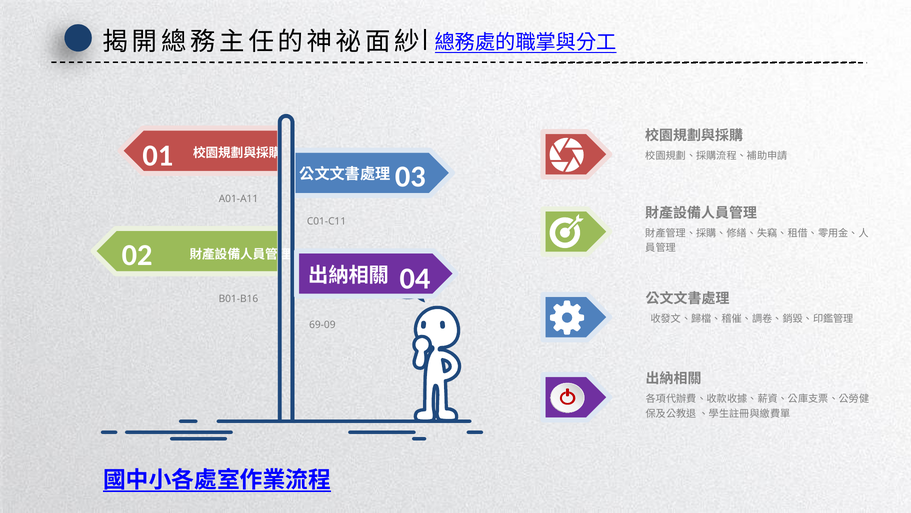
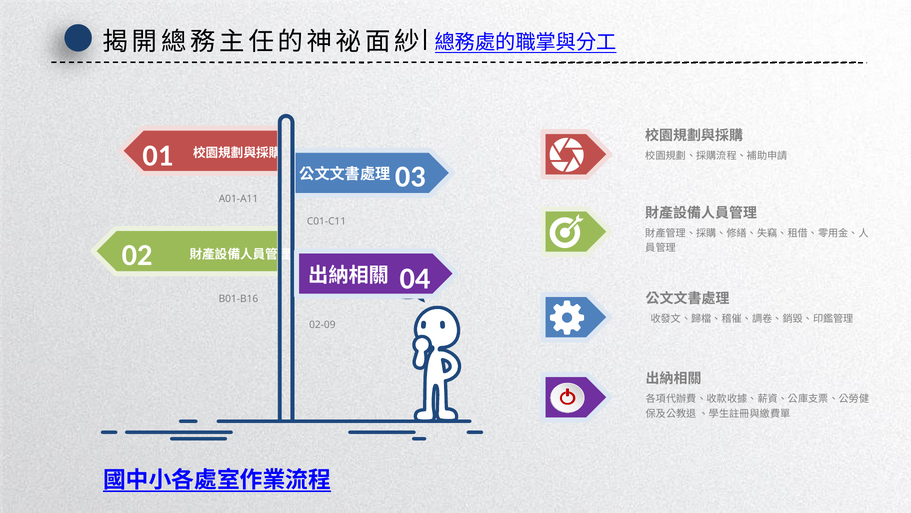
69-09: 69-09 -> 02-09
